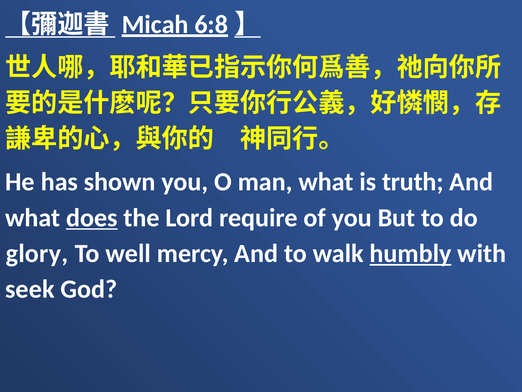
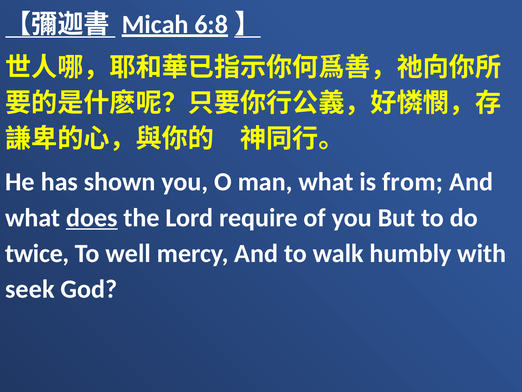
truth: truth -> from
glory: glory -> twice
humbly underline: present -> none
